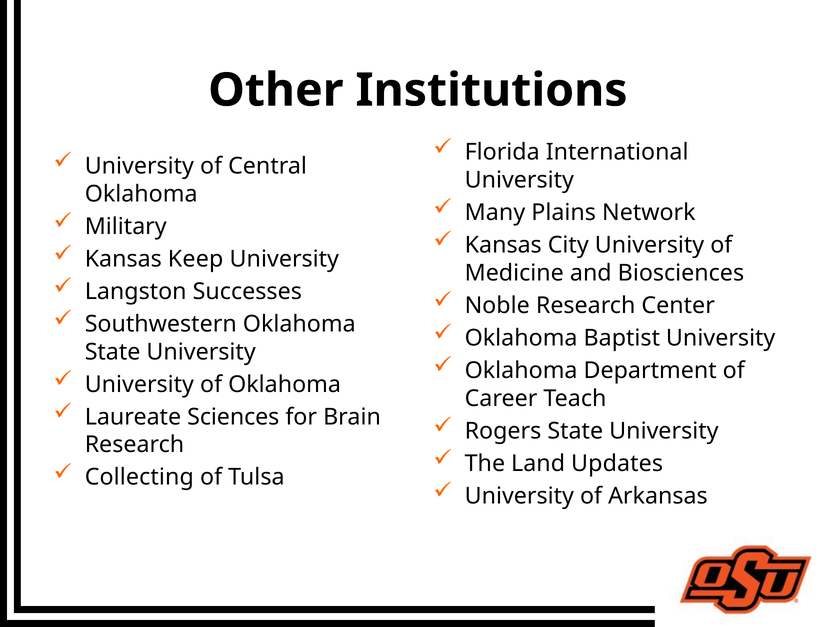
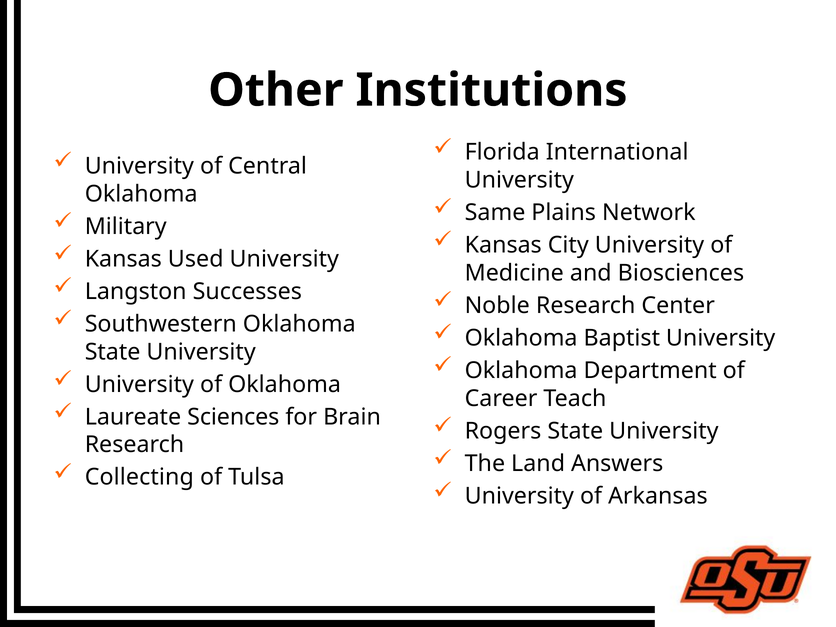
Many: Many -> Same
Keep: Keep -> Used
Updates: Updates -> Answers
